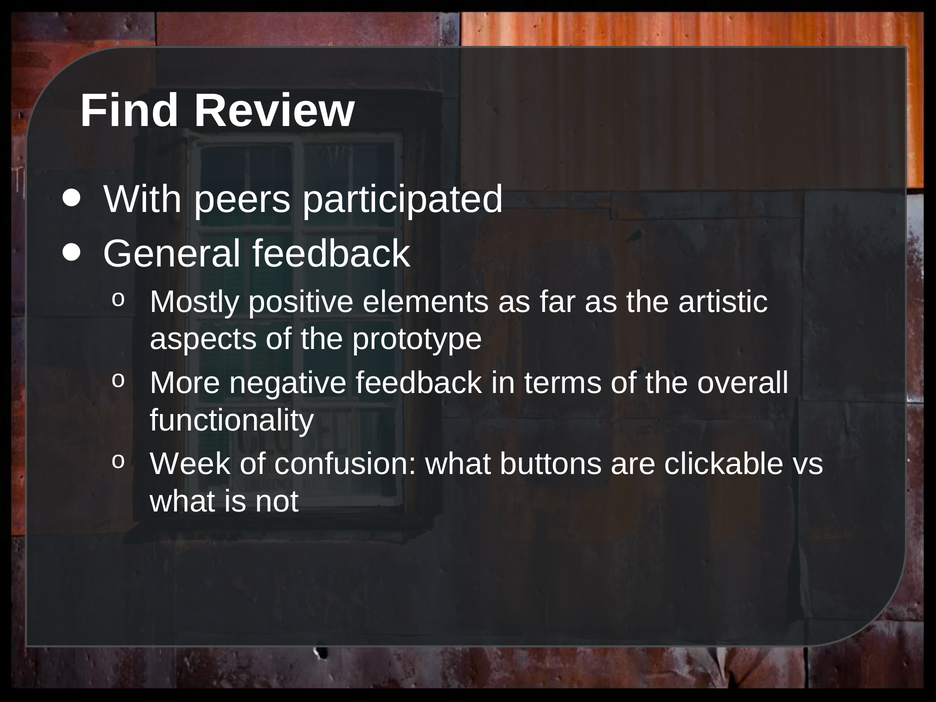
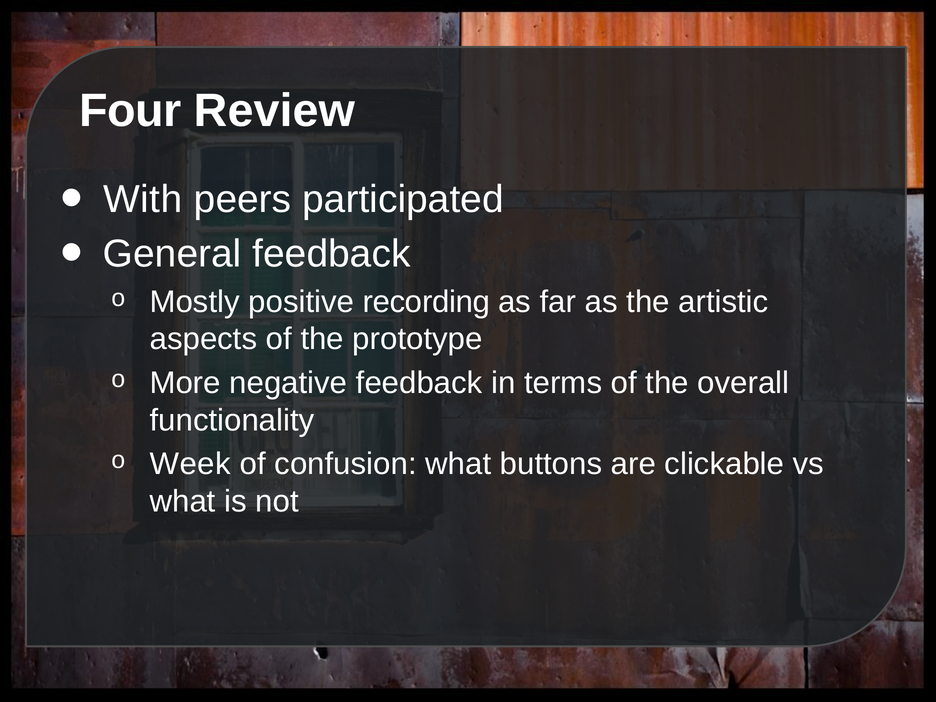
Find: Find -> Four
elements: elements -> recording
